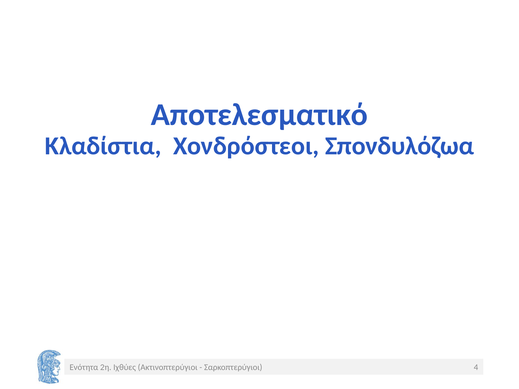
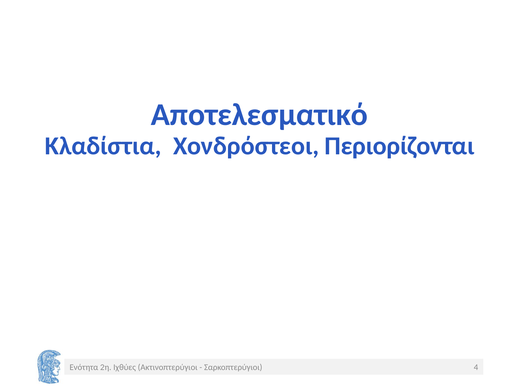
Σπονδυλόζωα: Σπονδυλόζωα -> Περιορίζονται
